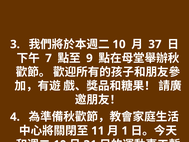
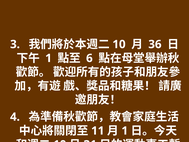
37: 37 -> 36
7 at (49, 58): 7 -> 1
9: 9 -> 6
